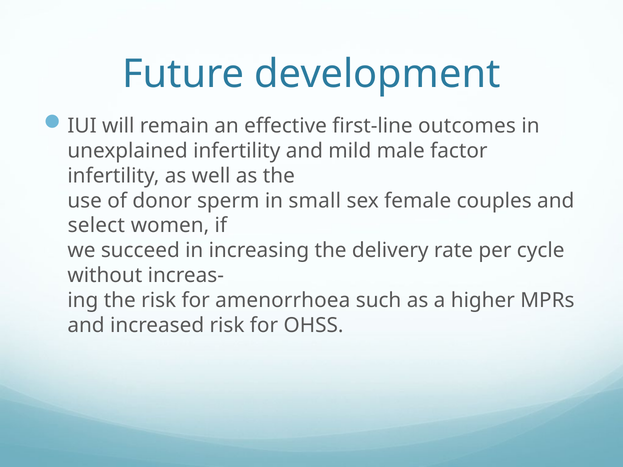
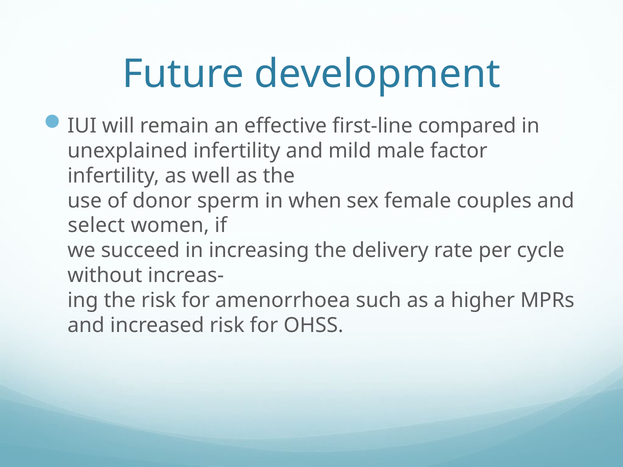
outcomes: outcomes -> compared
small: small -> when
